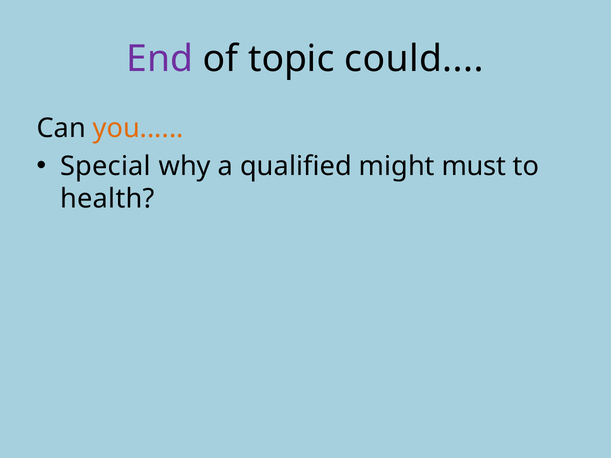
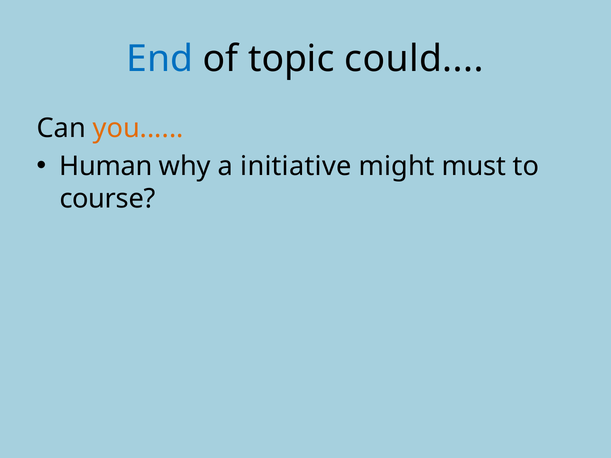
End colour: purple -> blue
Special: Special -> Human
qualified: qualified -> initiative
health: health -> course
